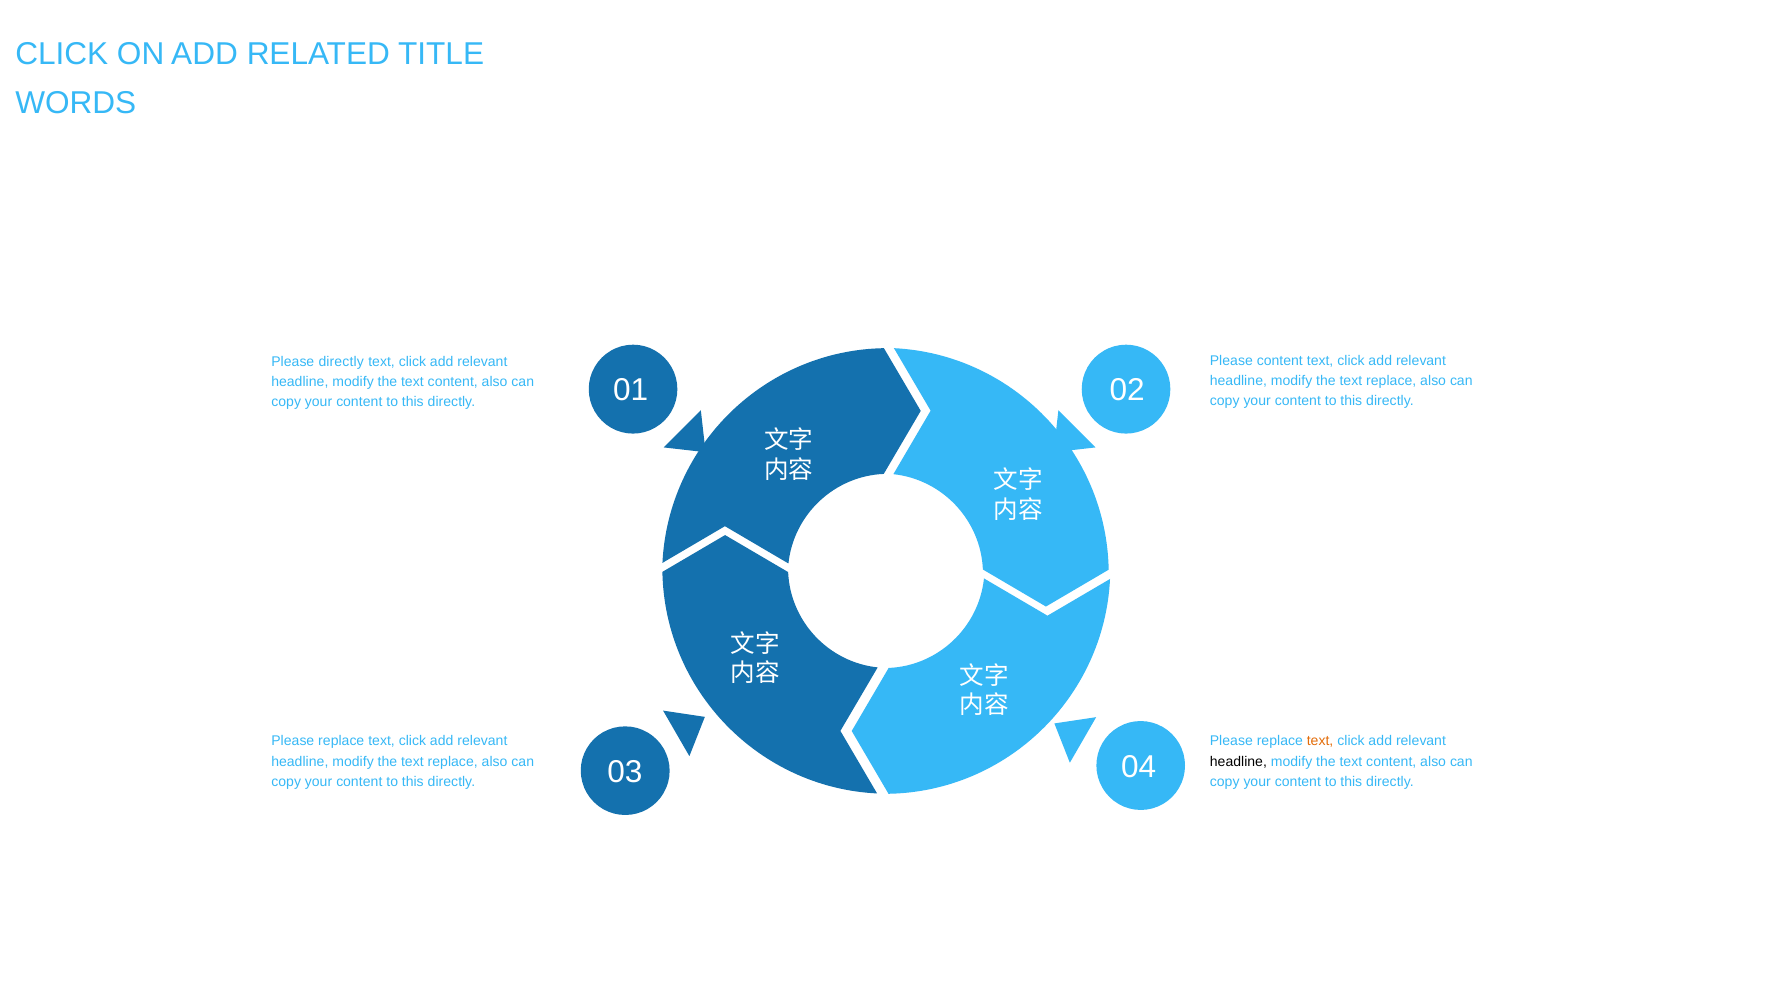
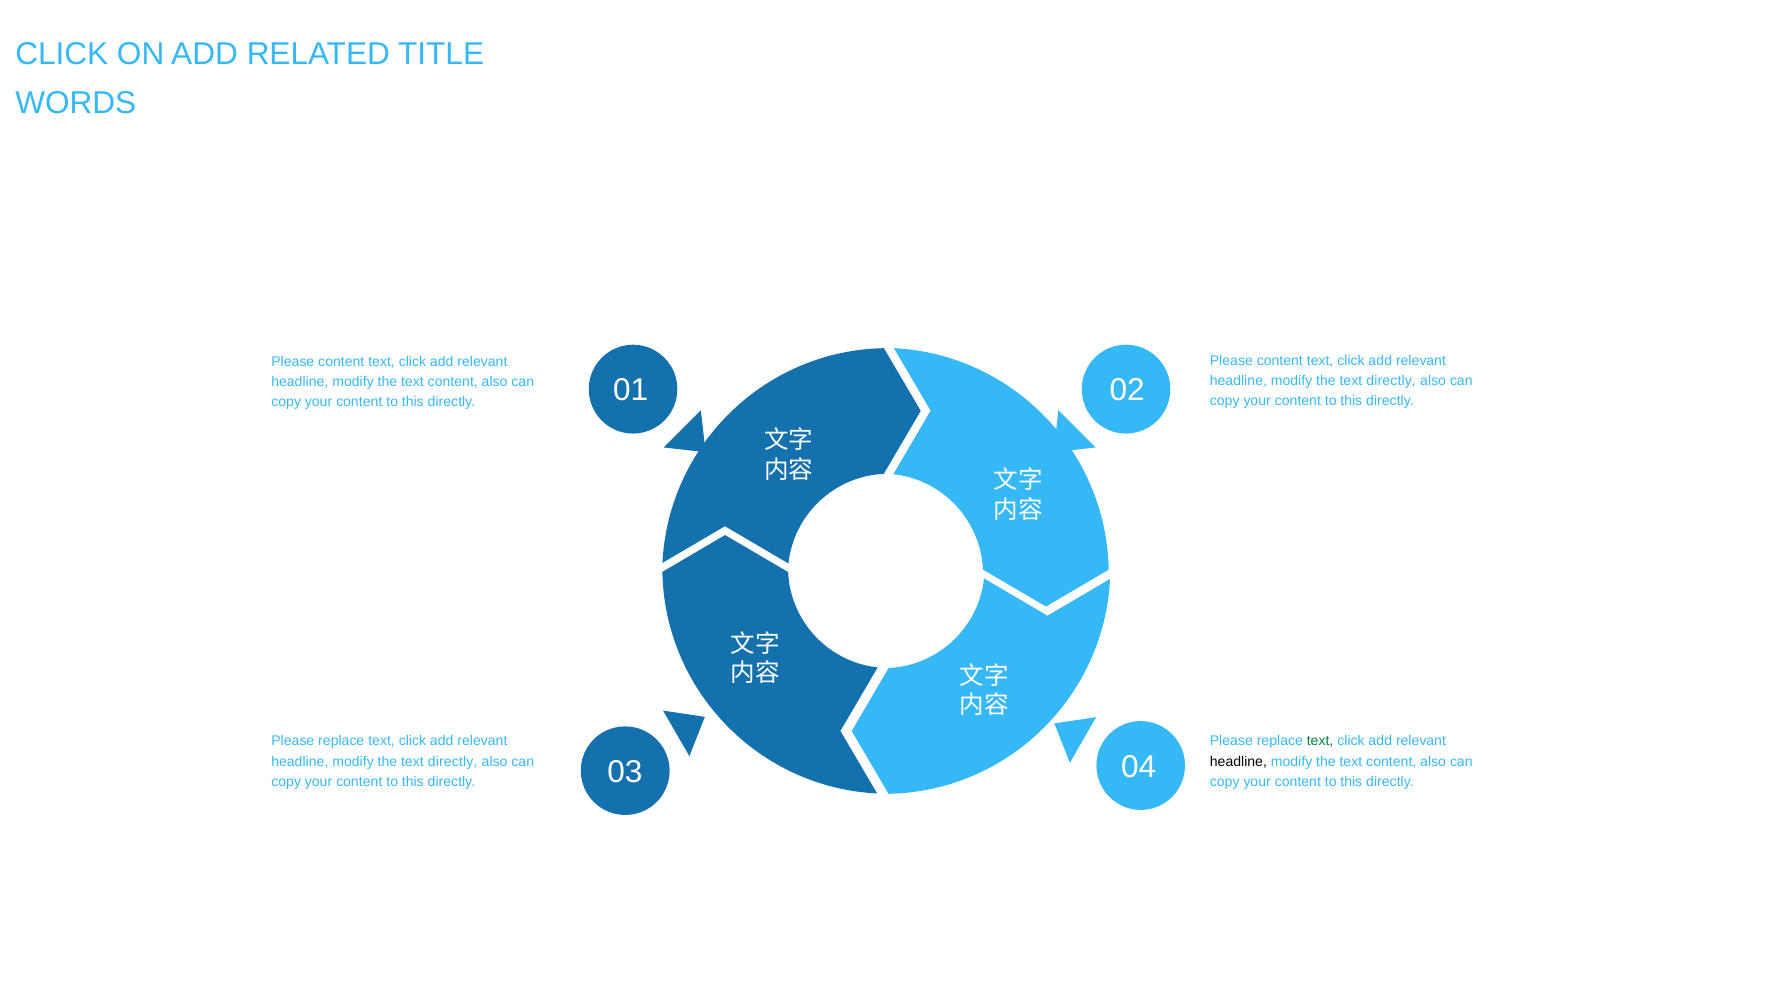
directly at (341, 361): directly -> content
replace at (1391, 381): replace -> directly
text at (1320, 741) colour: orange -> green
replace at (453, 761): replace -> directly
